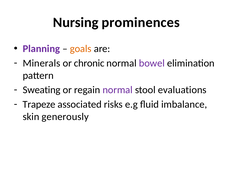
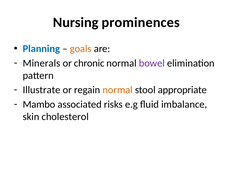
Planning colour: purple -> blue
Sweating: Sweating -> Illustrate
normal at (118, 90) colour: purple -> orange
evaluations: evaluations -> appropriate
Trapeze: Trapeze -> Mambo
generously: generously -> cholesterol
